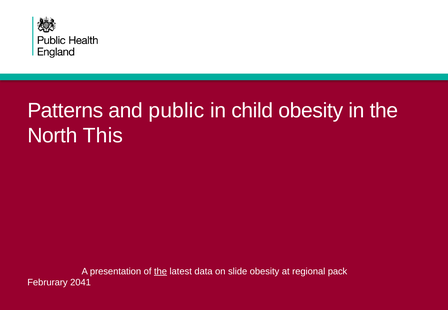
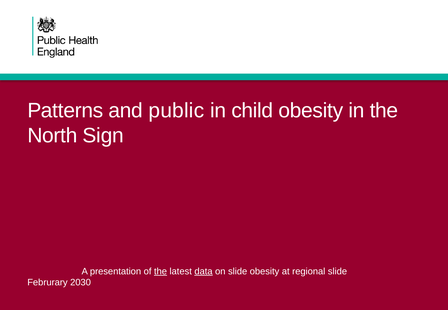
This: This -> Sign
data underline: none -> present
regional pack: pack -> slide
2041: 2041 -> 2030
